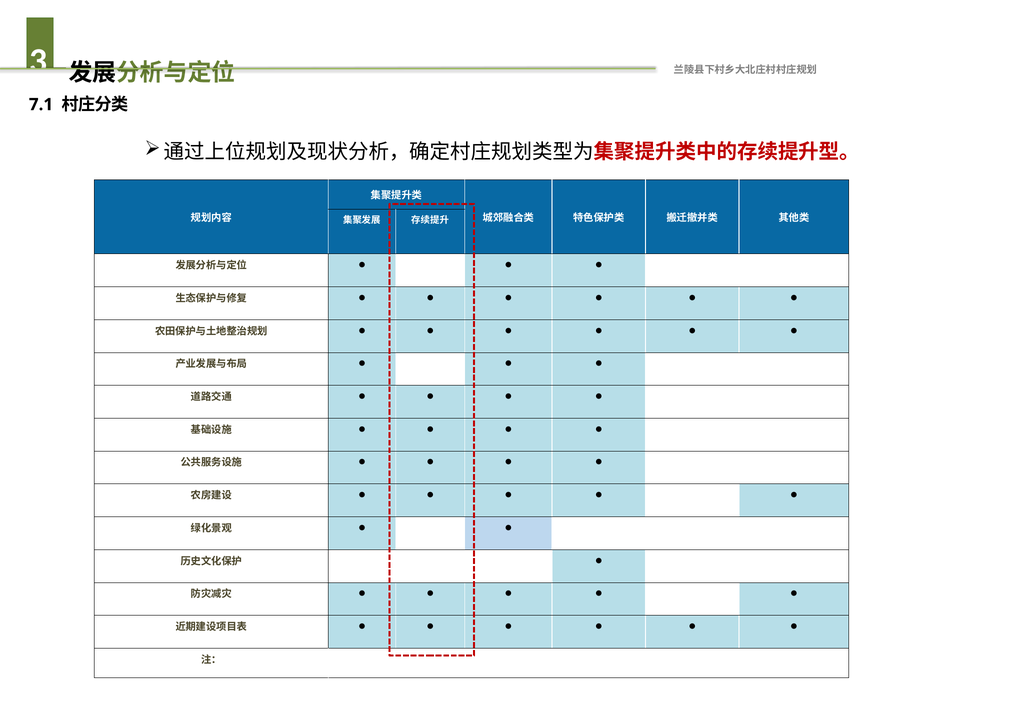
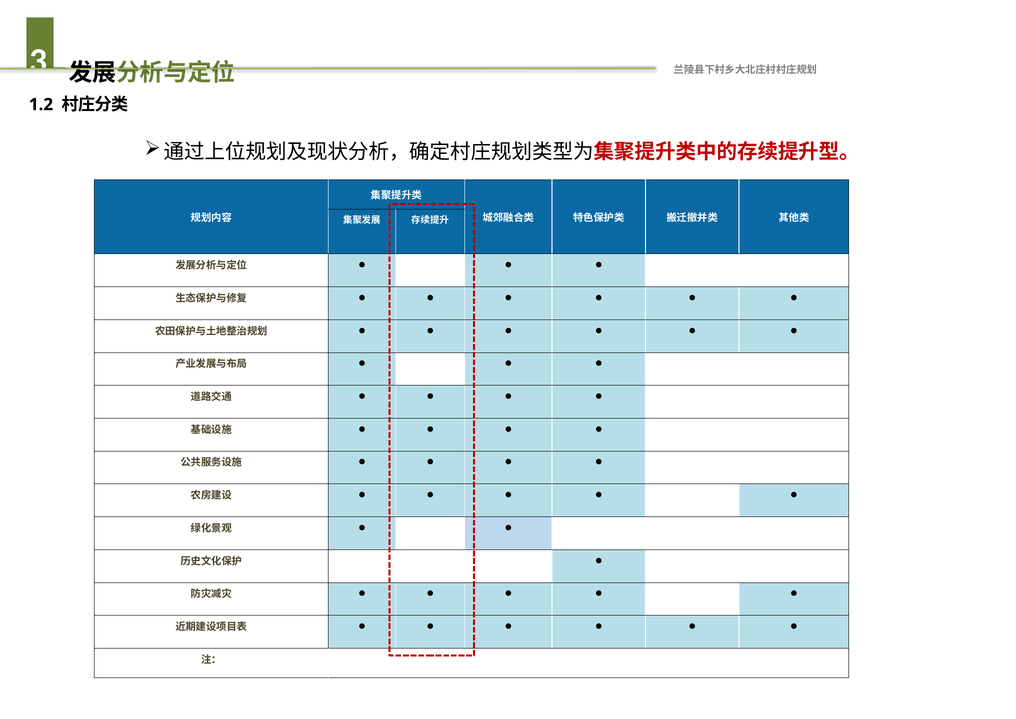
7.1: 7.1 -> 1.2
